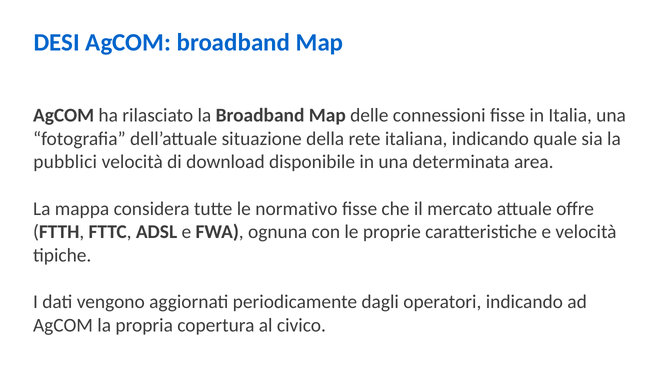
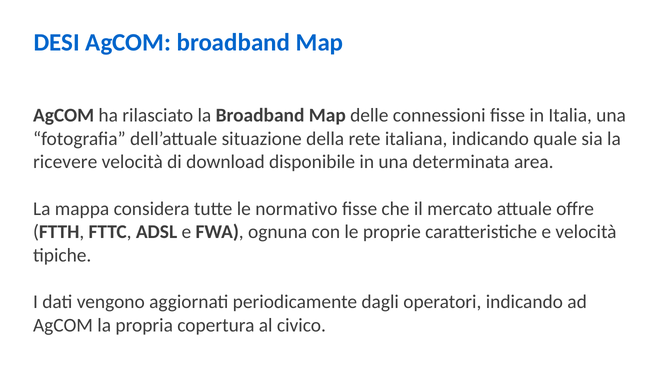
pubblici: pubblici -> ricevere
